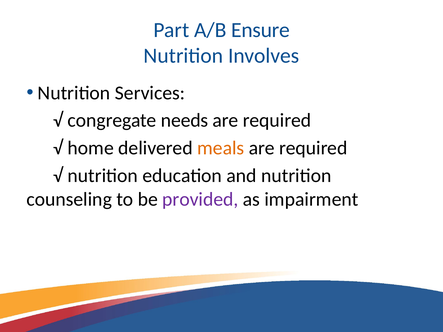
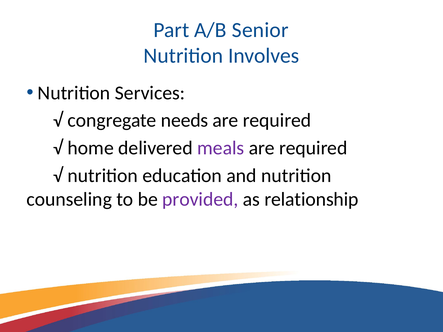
Ensure: Ensure -> Senior
meals colour: orange -> purple
impairment: impairment -> relationship
